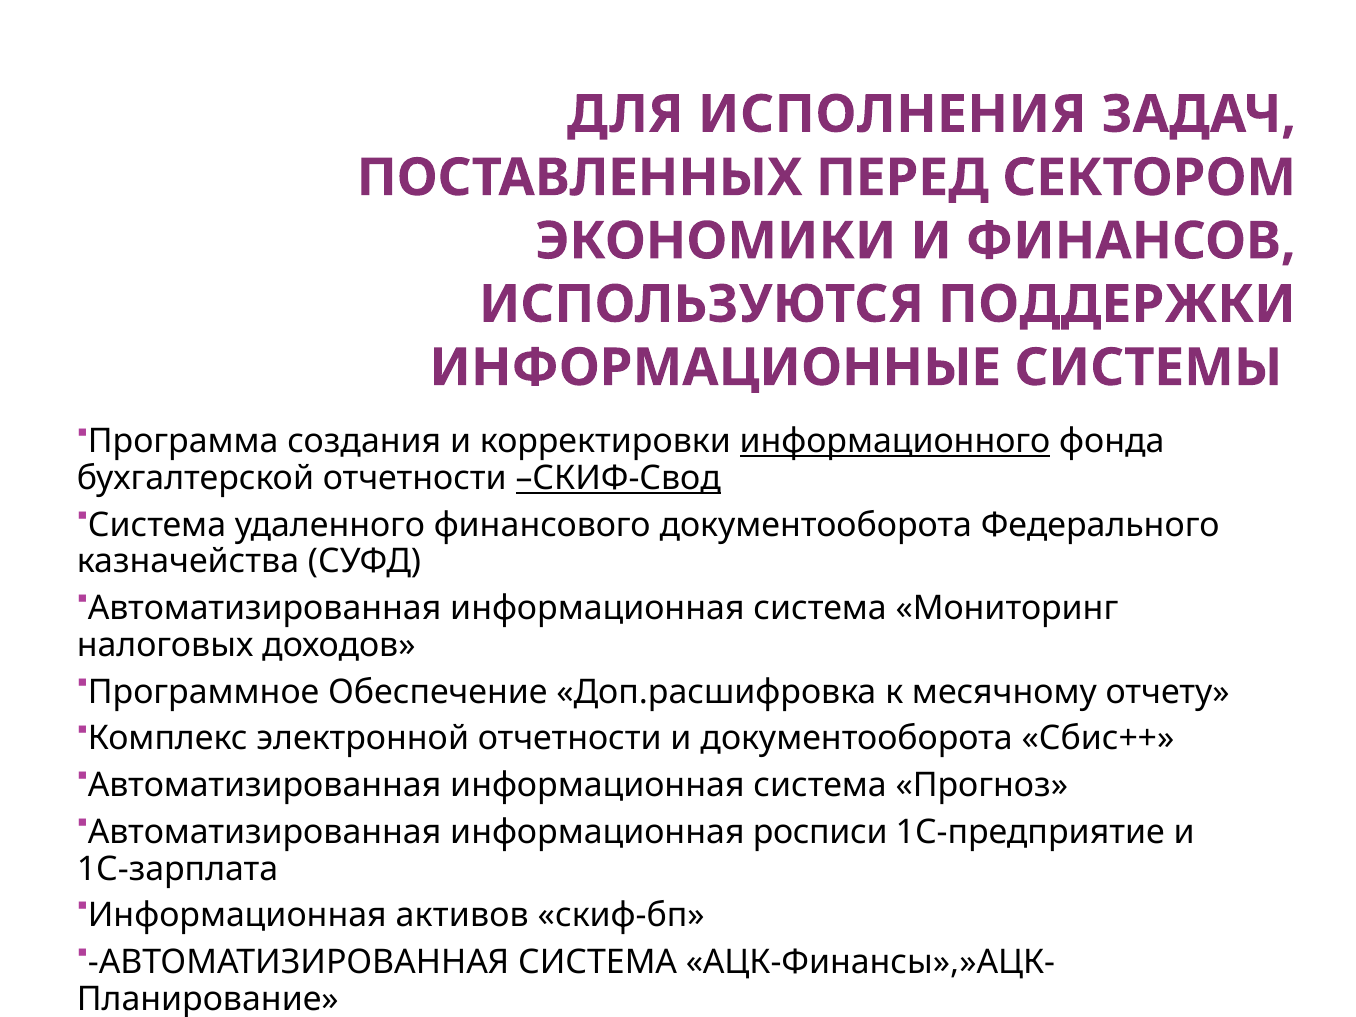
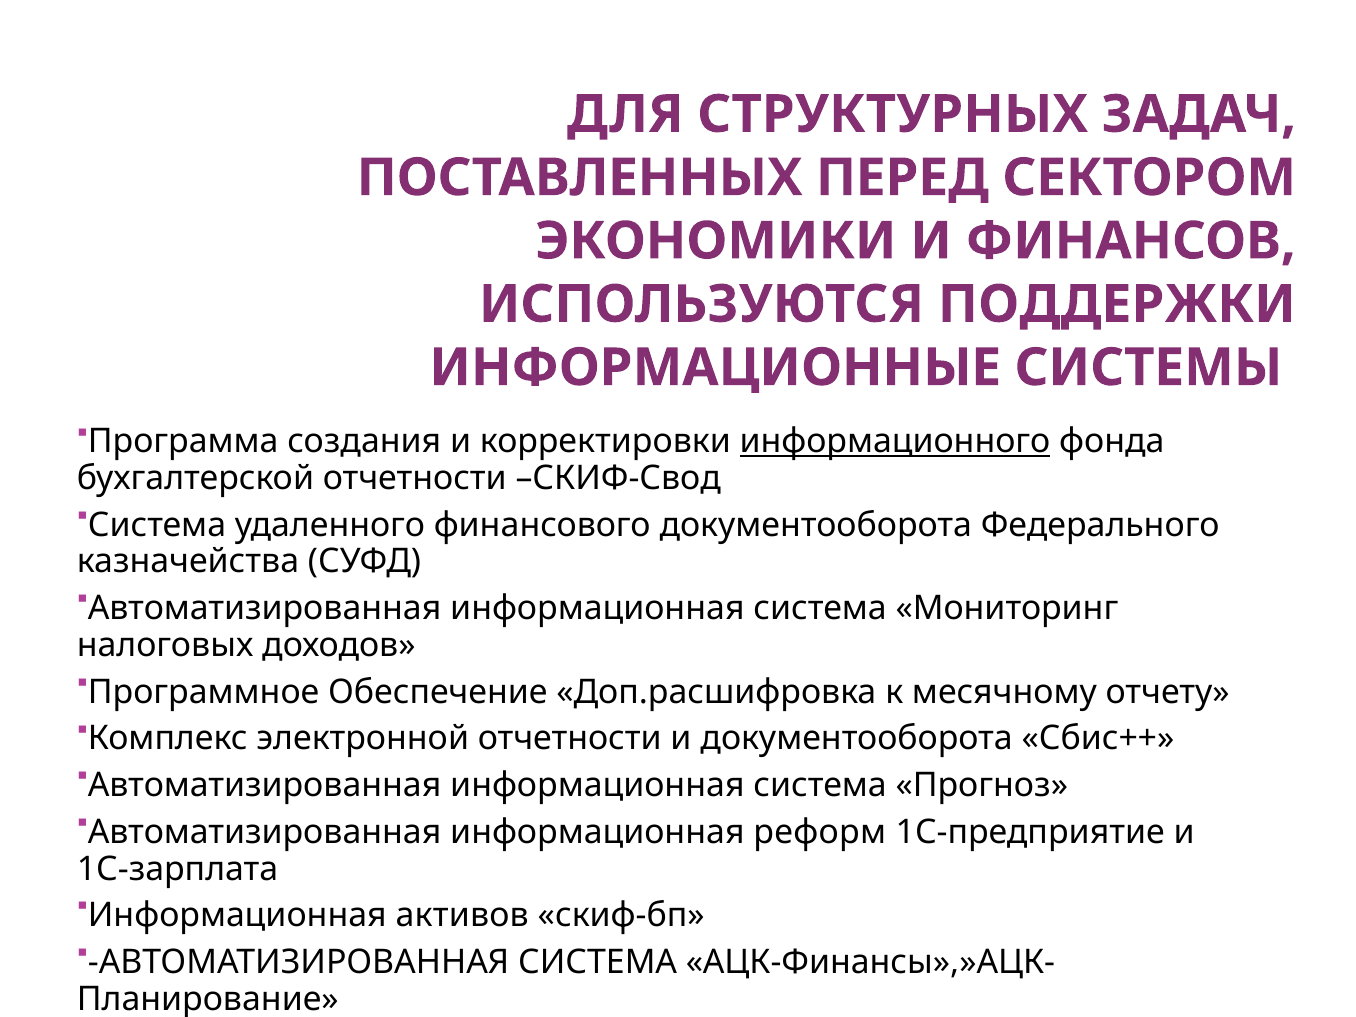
ИСПОЛНЕНИЯ: ИСПОЛНЕНИЯ -> СТРУКТУРНЫХ
СКИФ-Свод underline: present -> none
росписи: росписи -> реформ
